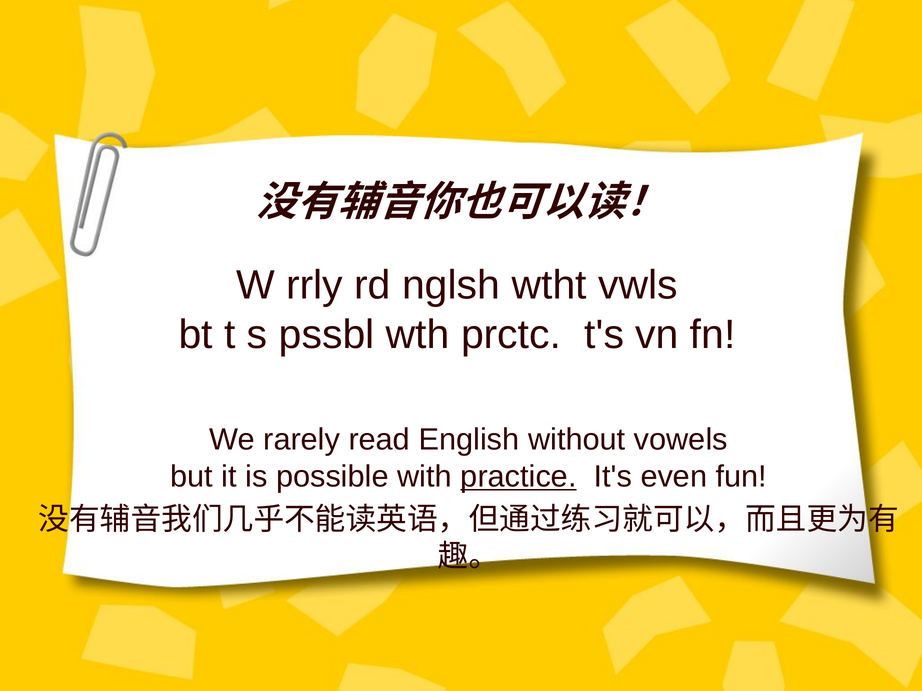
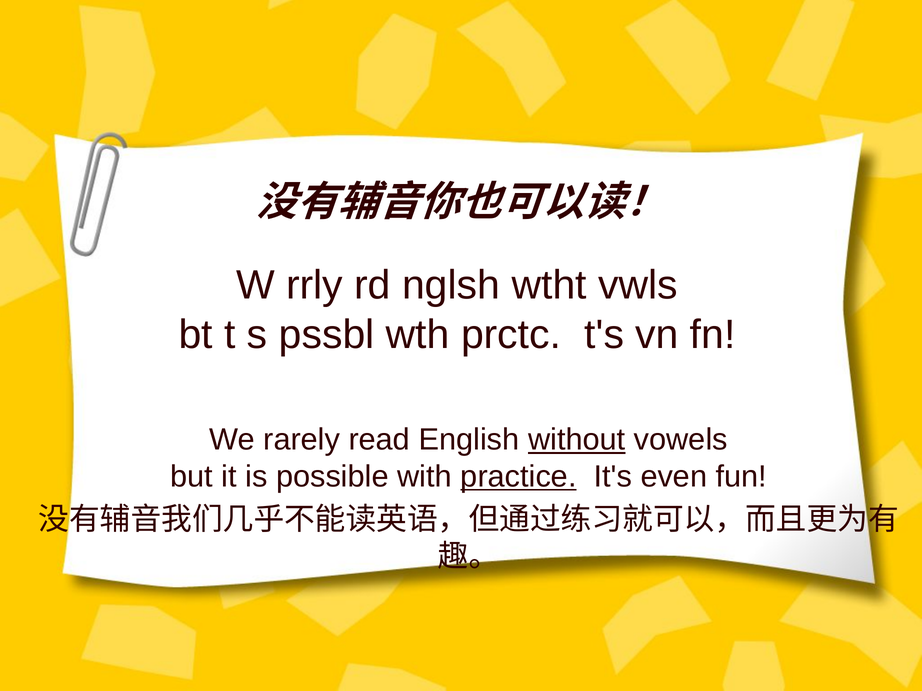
without underline: none -> present
